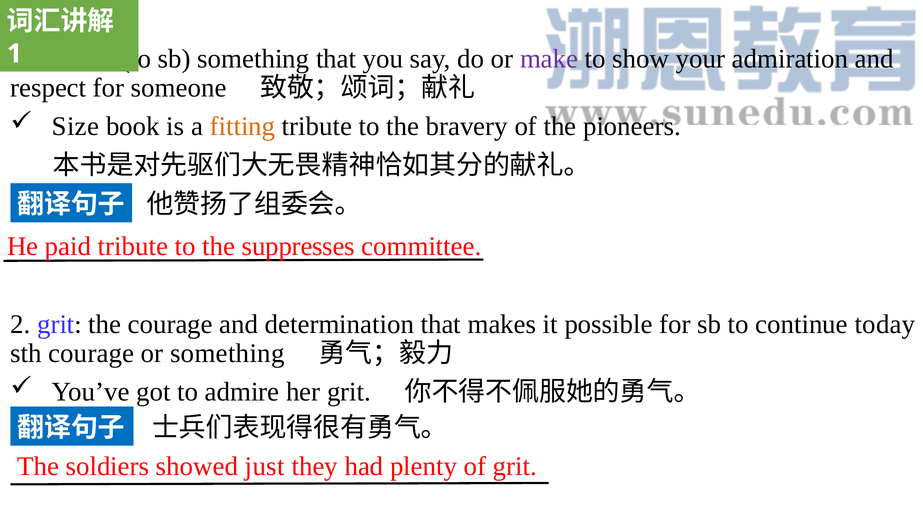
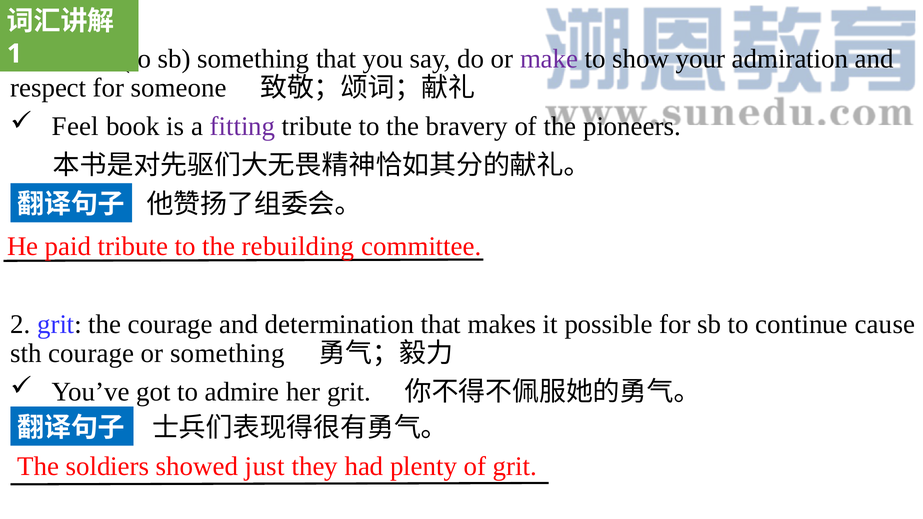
Size: Size -> Feel
fitting colour: orange -> purple
suppresses: suppresses -> rebuilding
today: today -> cause
